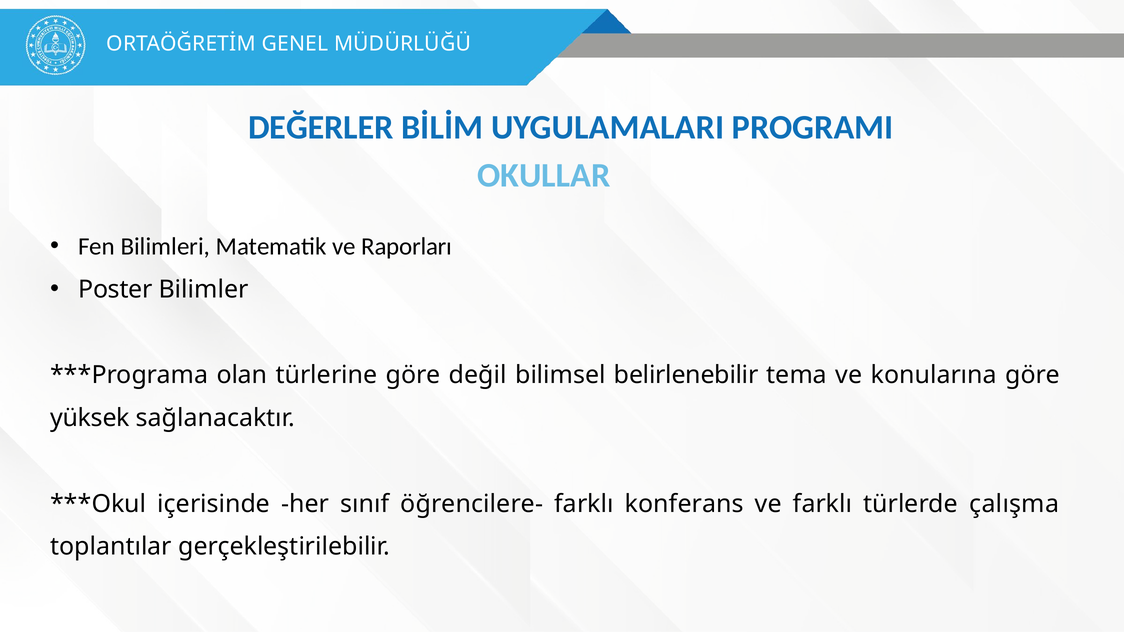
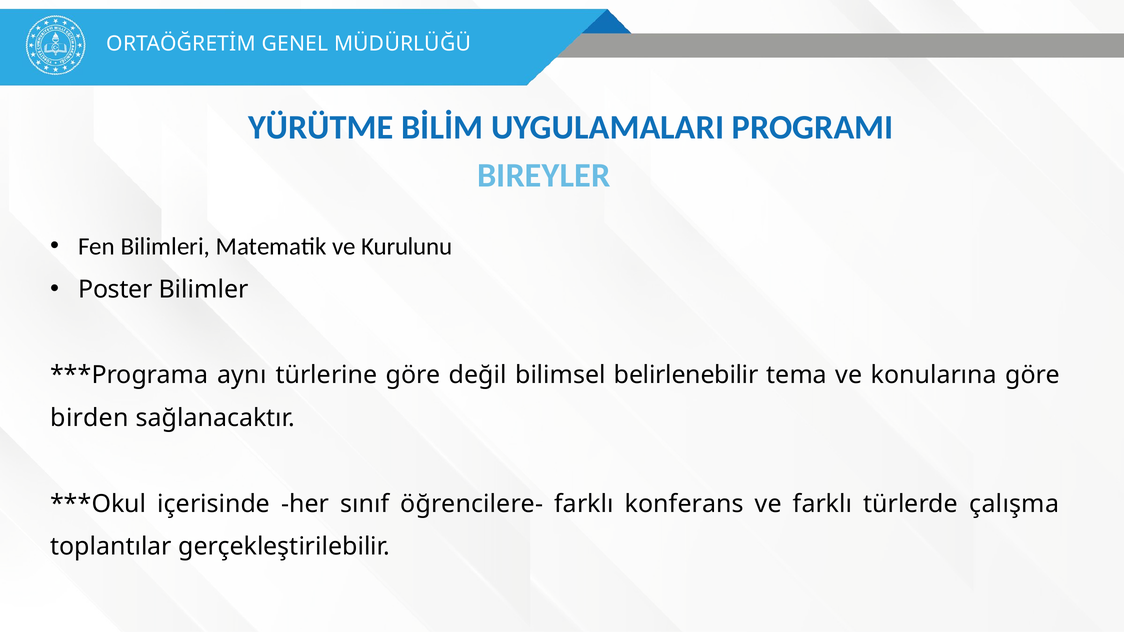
DEĞERLER: DEĞERLER -> YÜRÜTME
OKULLAR: OKULLAR -> BIREYLER
Raporları: Raporları -> Kurulunu
olan: olan -> aynı
yüksek: yüksek -> birden
